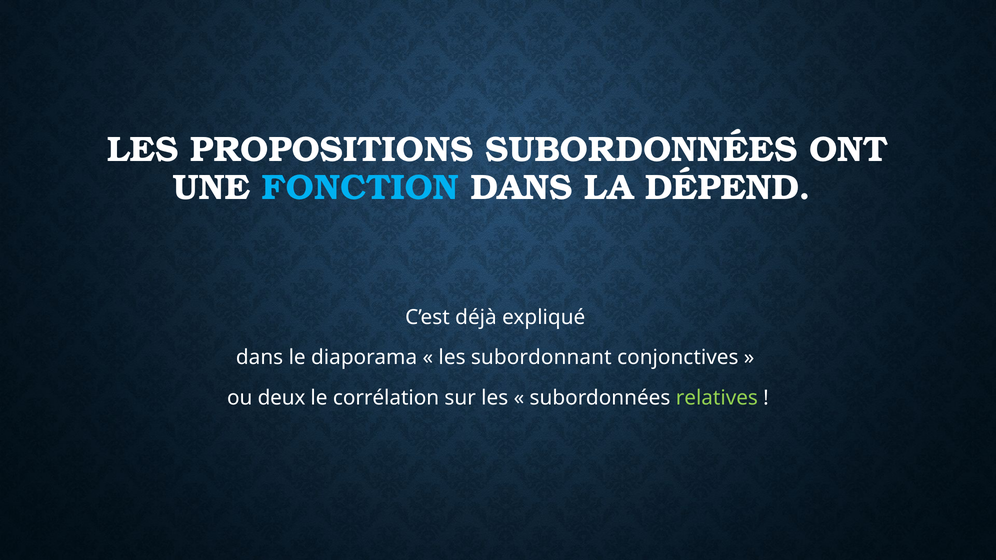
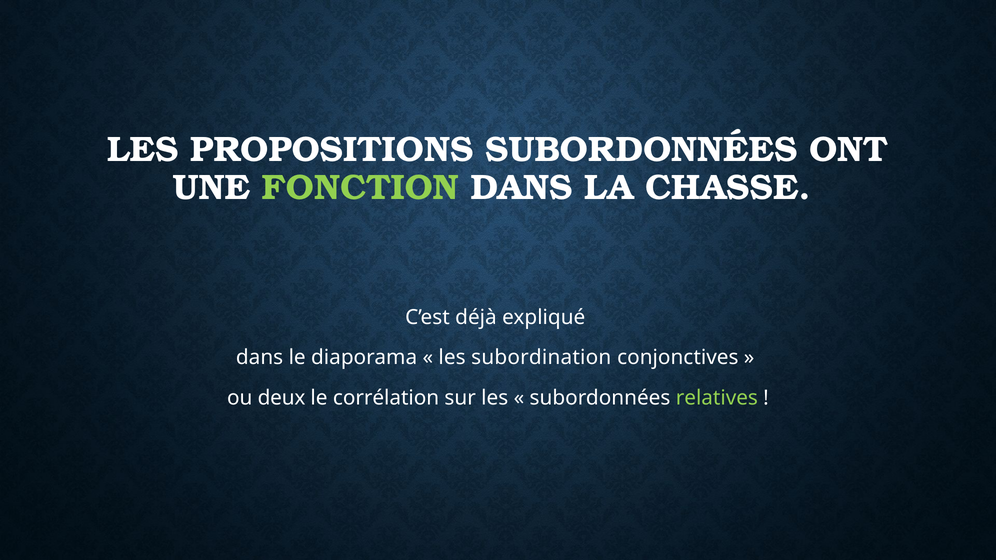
FONCTION colour: light blue -> light green
DÉPEND: DÉPEND -> CHASSE
subordonnant: subordonnant -> subordination
